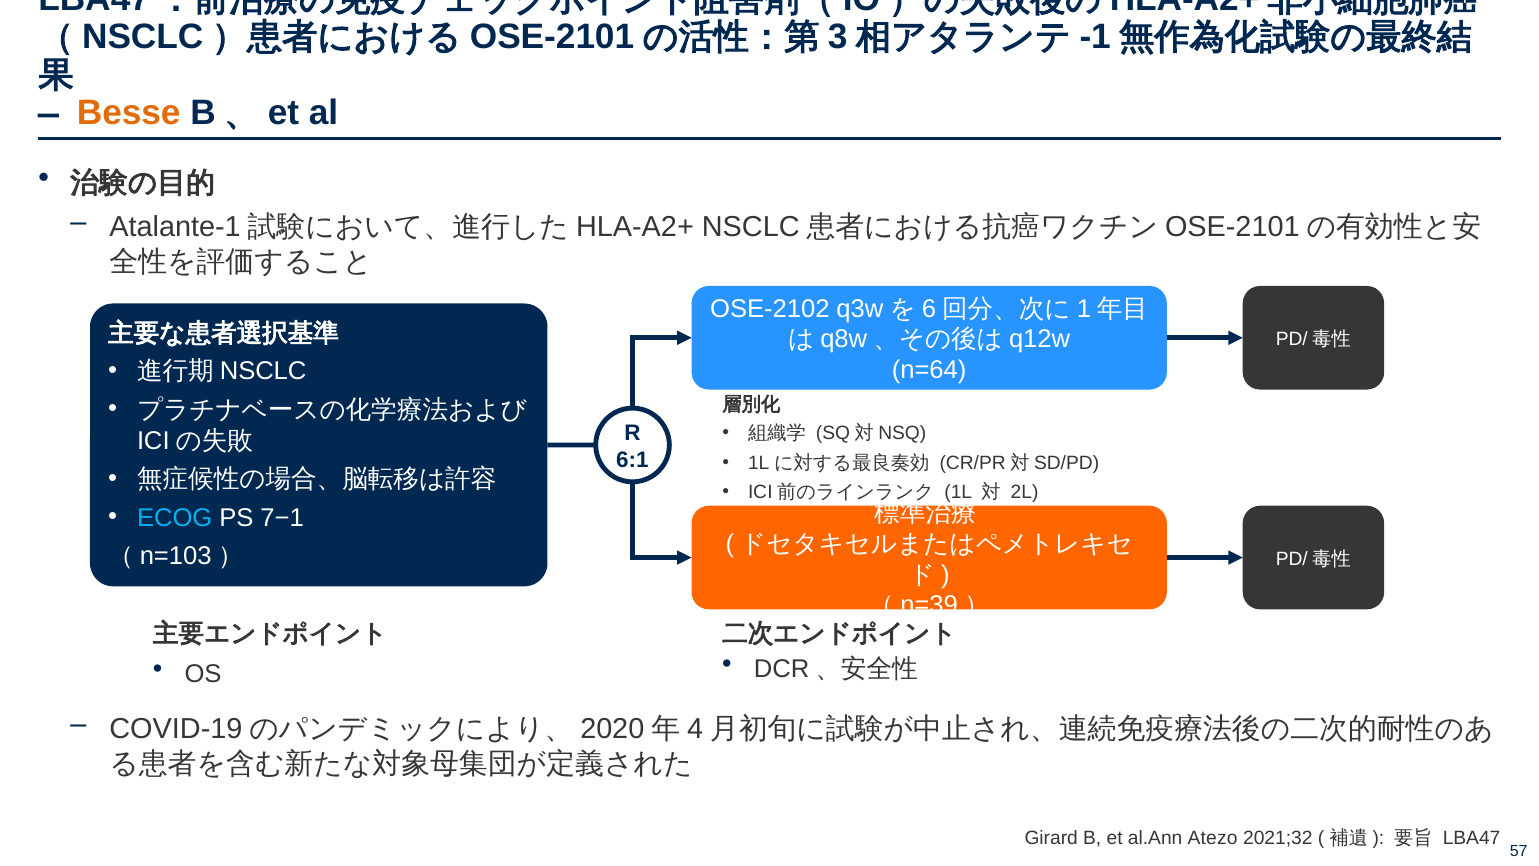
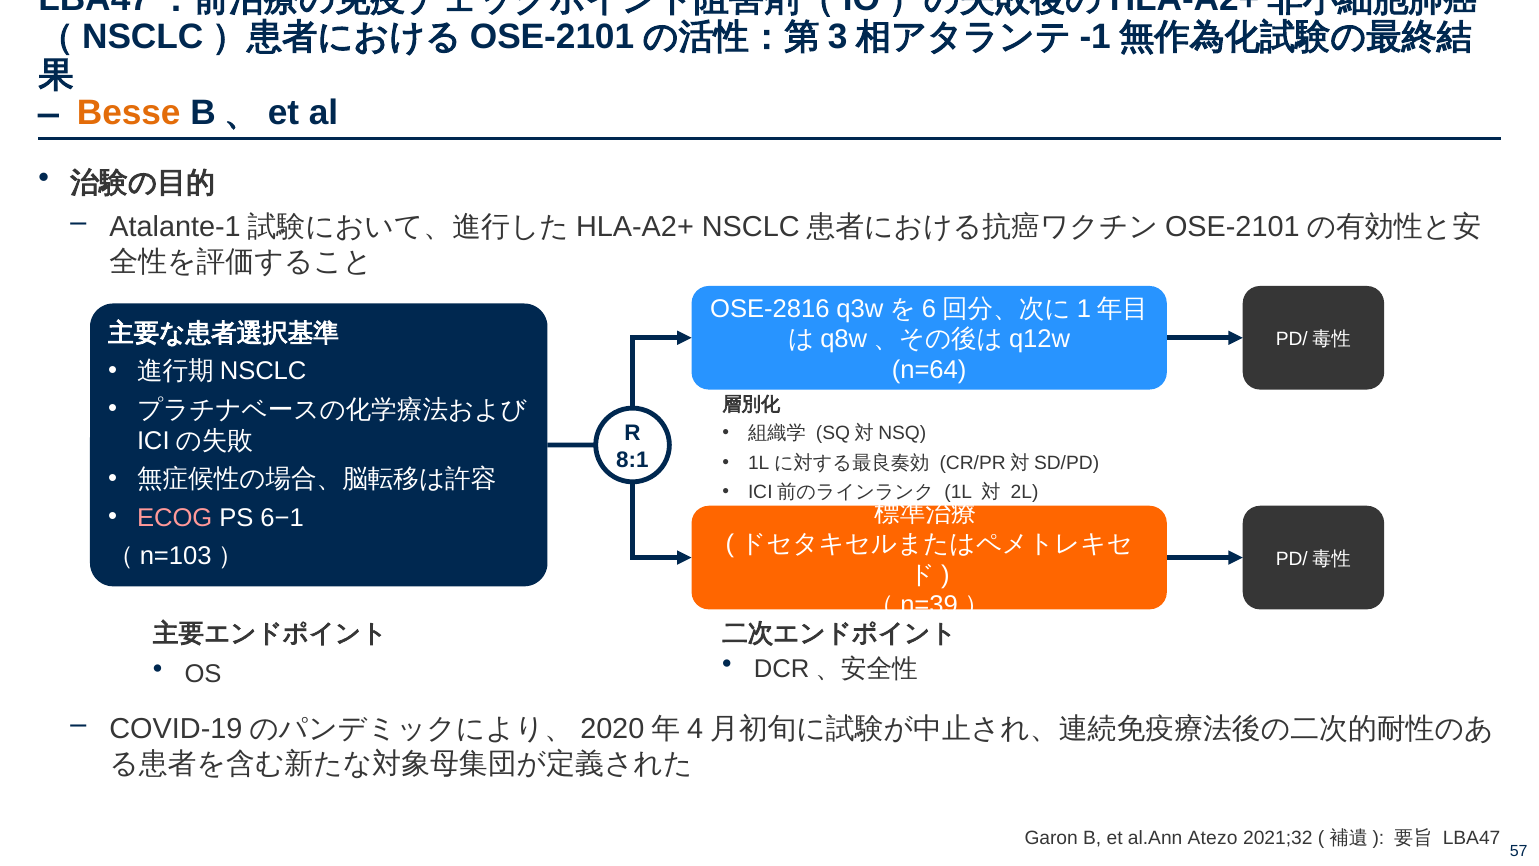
OSE-2102: OSE-2102 -> OSE-2816
6:1: 6:1 -> 8:1
ECOG colour: light blue -> pink
7−1: 7−1 -> 6−1
Girard: Girard -> Garon
